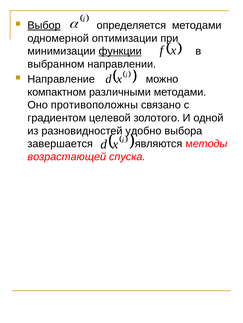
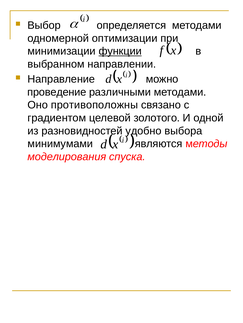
Выбор underline: present -> none
компактном: компактном -> проведение
завершается: завершается -> минимумами
возрастающей: возрастающей -> моделирования
